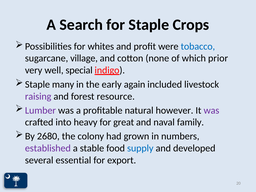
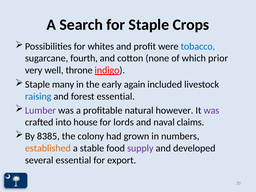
village: village -> fourth
special: special -> throne
raising colour: purple -> blue
forest resource: resource -> essential
heavy: heavy -> house
great: great -> lords
family: family -> claims
2680: 2680 -> 8385
established colour: purple -> orange
supply colour: blue -> purple
